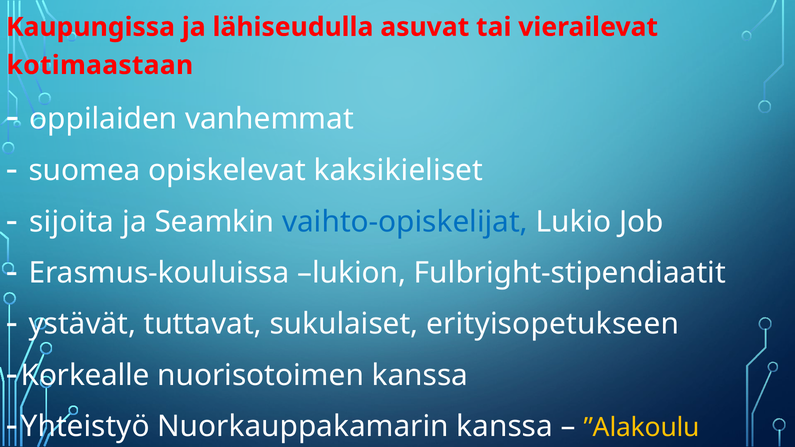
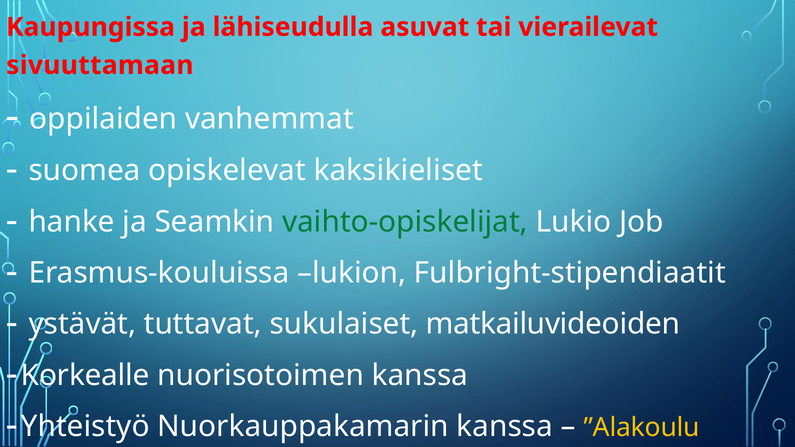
kotimaastaan: kotimaastaan -> sivuuttamaan
sijoita: sijoita -> hanke
vaihto-opiskelijat colour: blue -> green
erityisopetukseen: erityisopetukseen -> matkailuvideoiden
